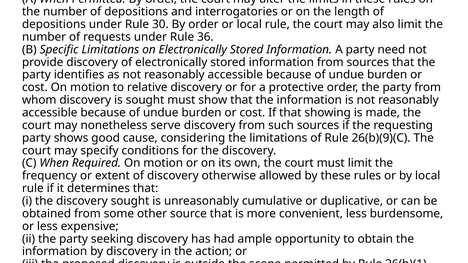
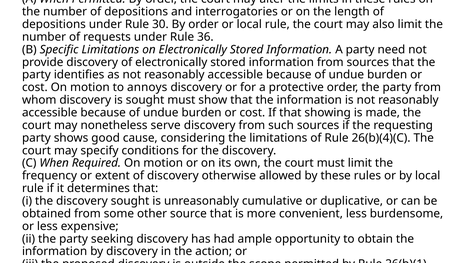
relative: relative -> annoys
26(b)(9)(C: 26(b)(9)(C -> 26(b)(4)(C
